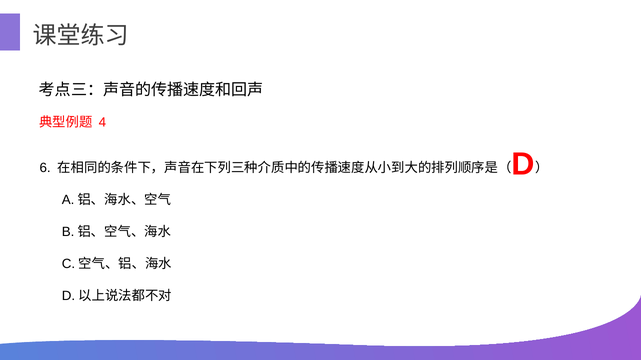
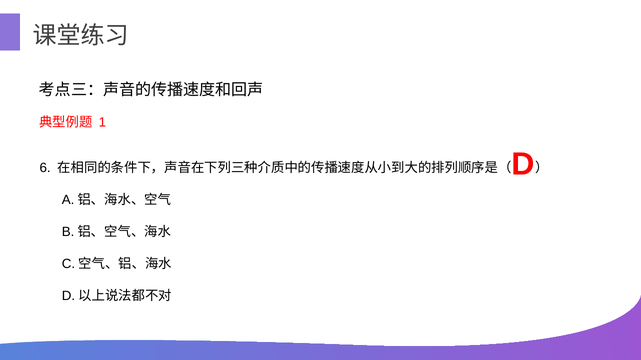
4: 4 -> 1
